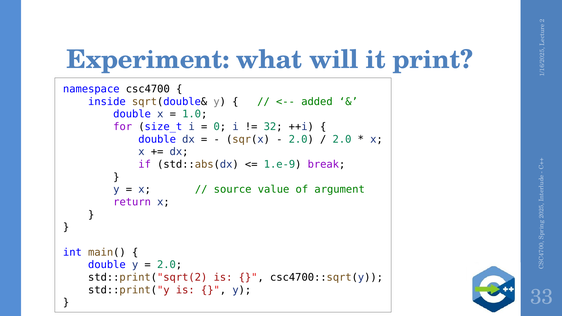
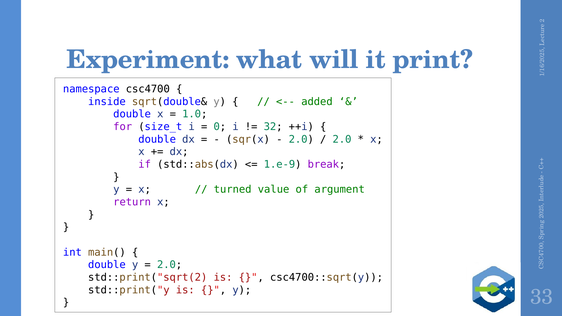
source: source -> turned
